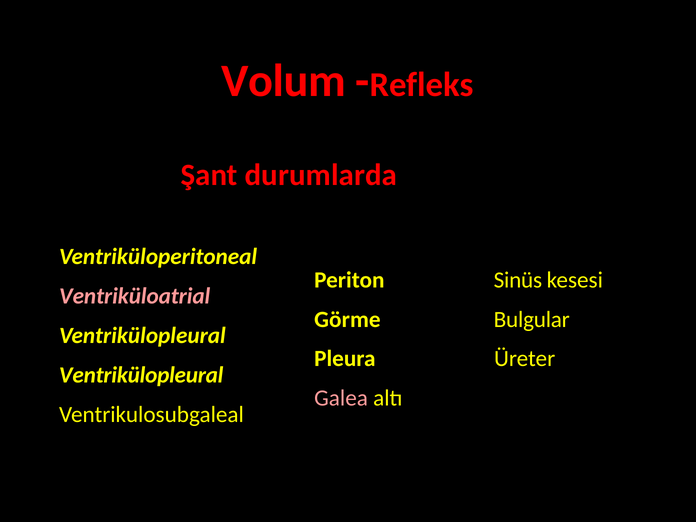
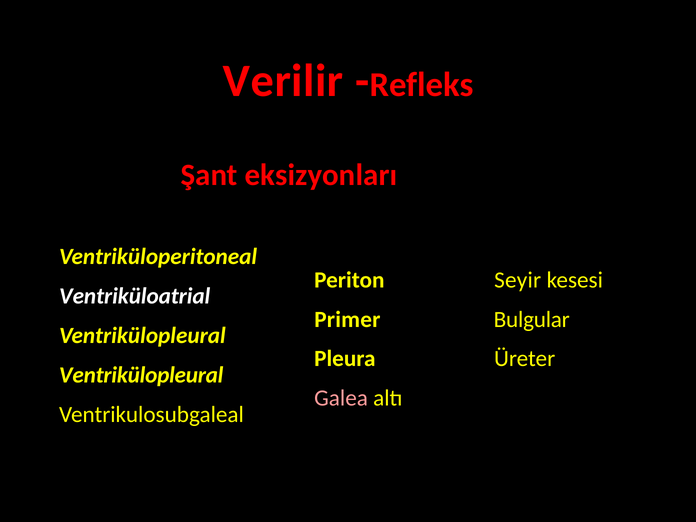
Volum: Volum -> Verilir
durumlarda: durumlarda -> eksizyonları
Sinüs: Sinüs -> Seyir
Ventriküloatrial colour: pink -> white
Görme: Görme -> Primer
